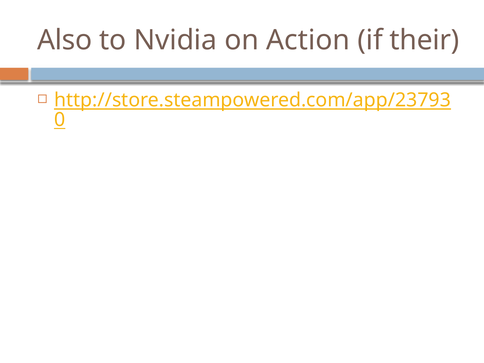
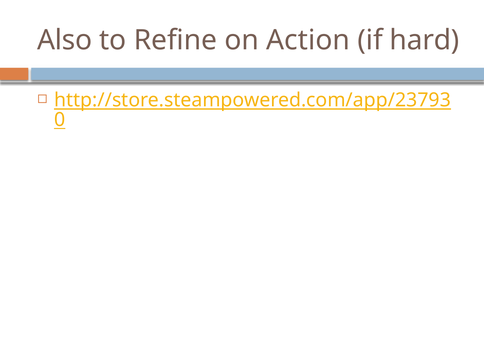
Nvidia: Nvidia -> Refine
their: their -> hard
